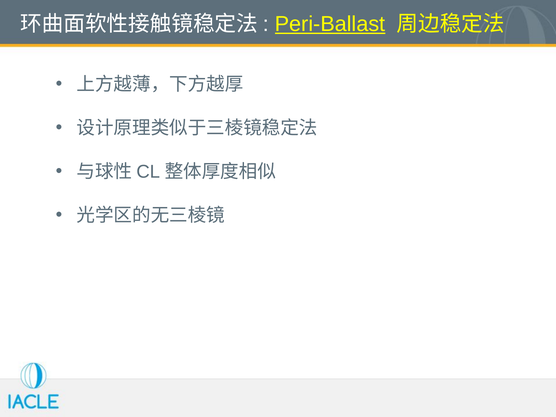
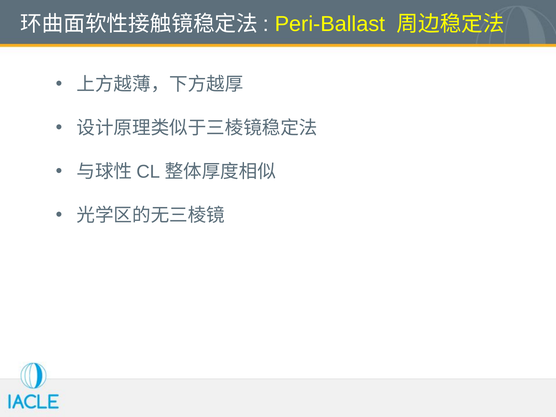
Peri-Ballast underline: present -> none
